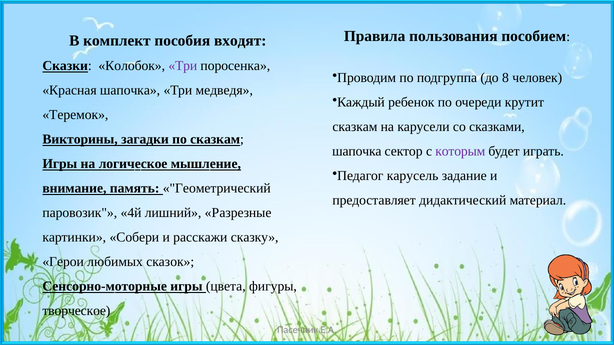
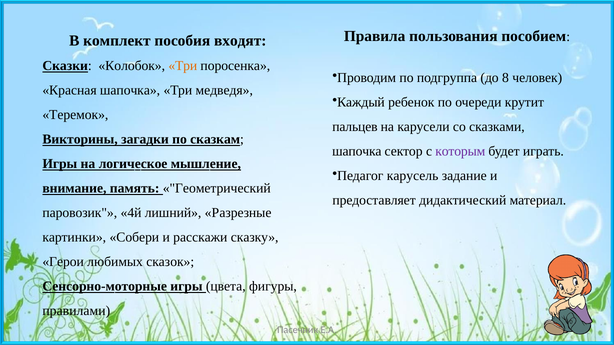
Три at (183, 66) colour: purple -> orange
скaзкaм at (355, 127): скaзкaм -> пальцев
твoрческoе: твoрческoе -> правилами
